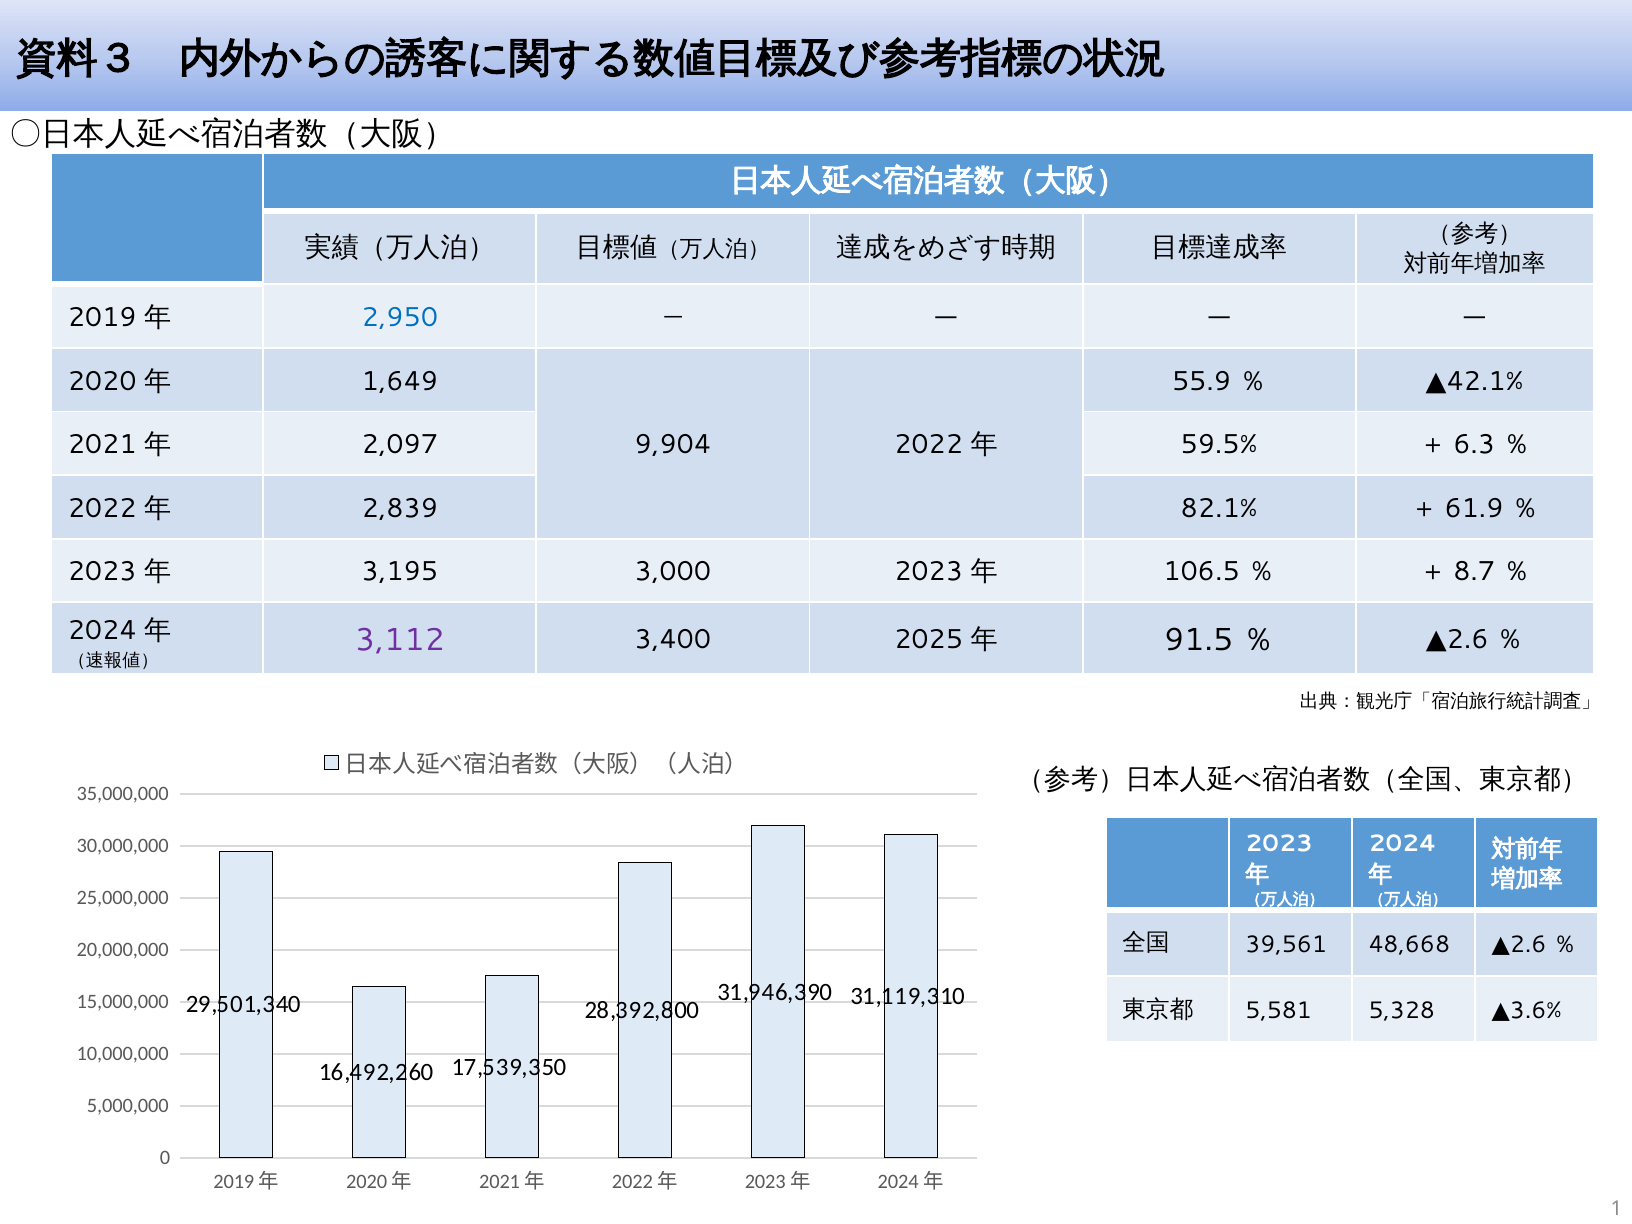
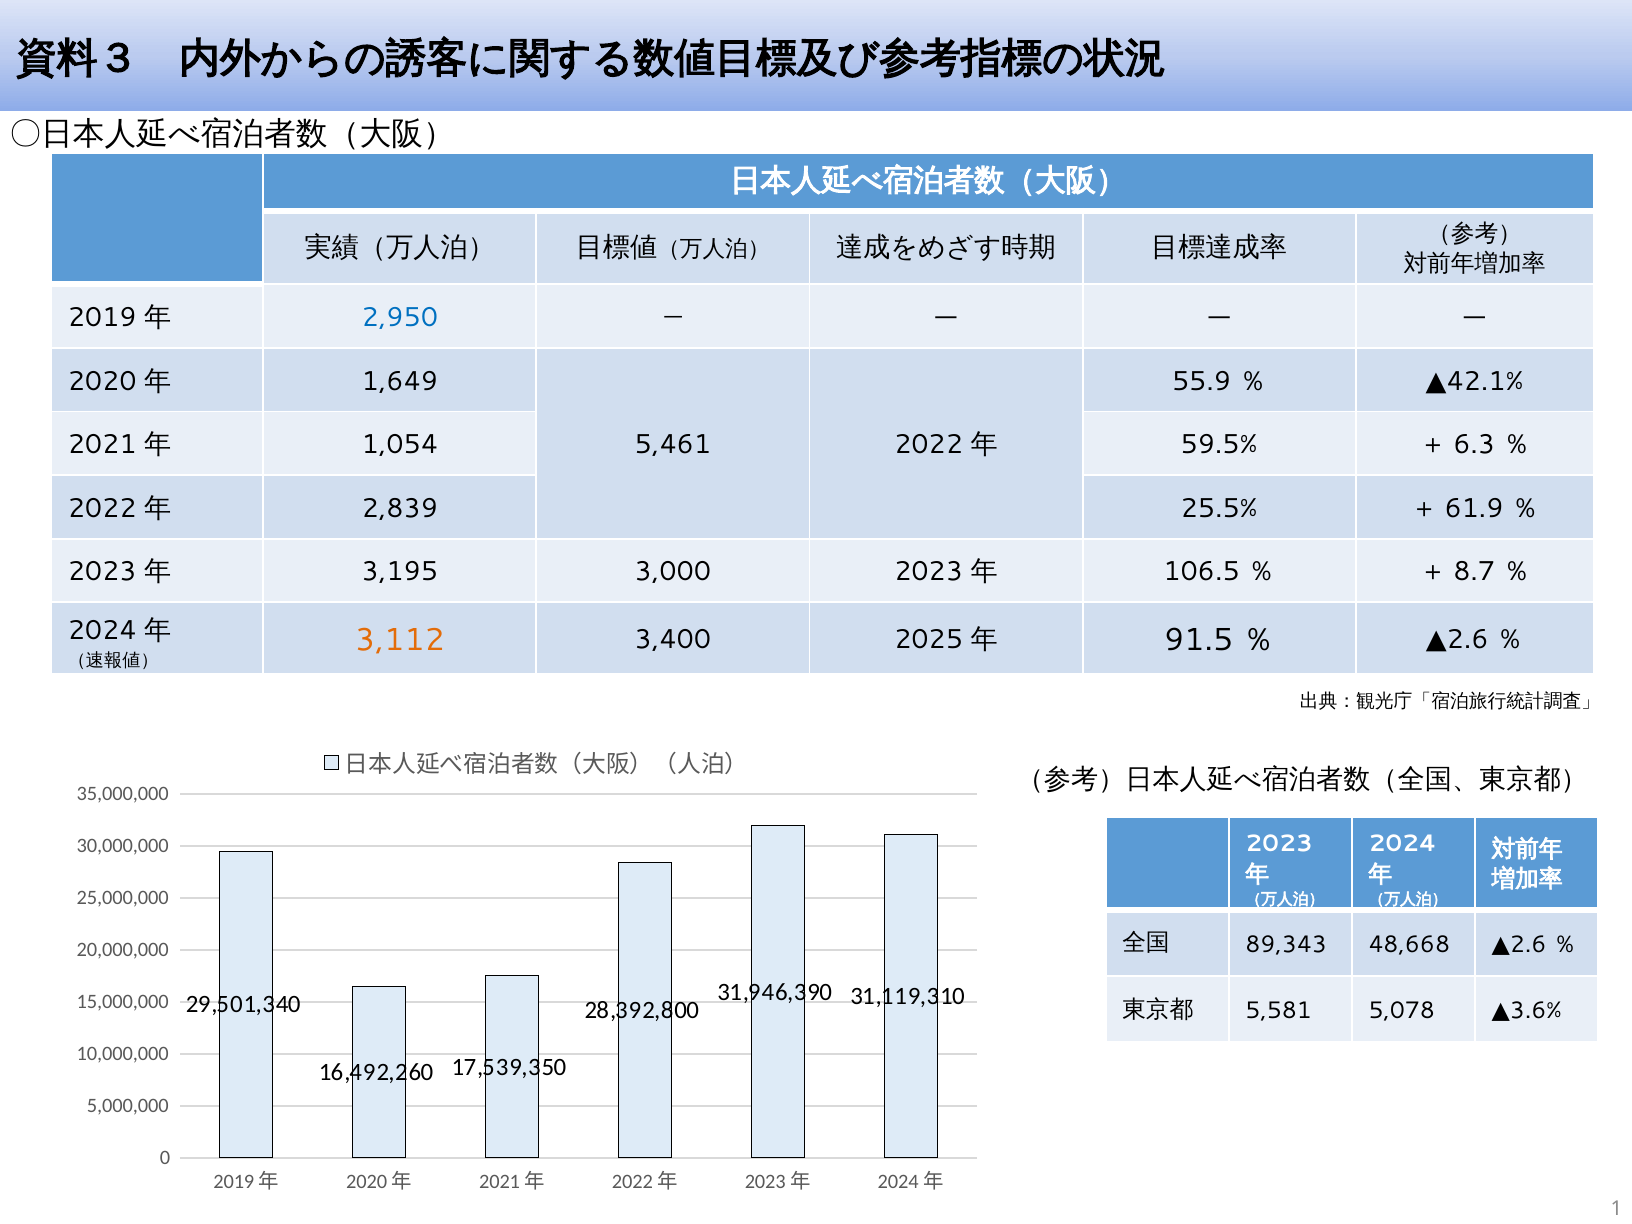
2,097: 2,097 -> 1,054
9,904: 9,904 -> 5,461
82.1%: 82.1% -> 25.5%
3,112 colour: purple -> orange
39,561: 39,561 -> 89,343
5,328: 5,328 -> 5,078
